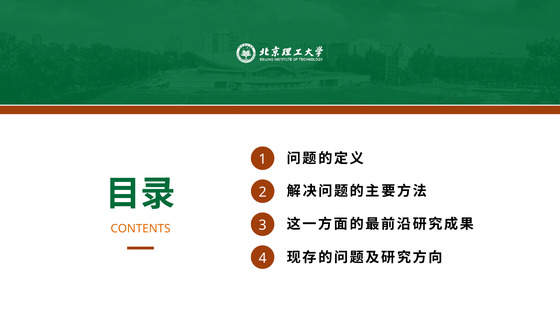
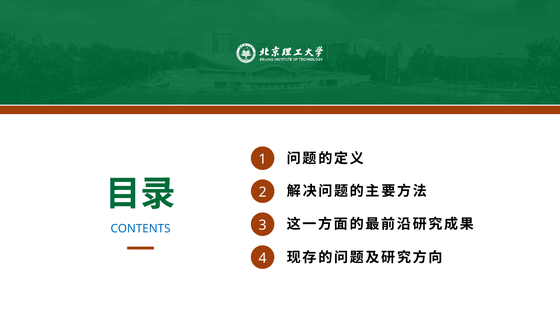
CONTENTS colour: orange -> blue
